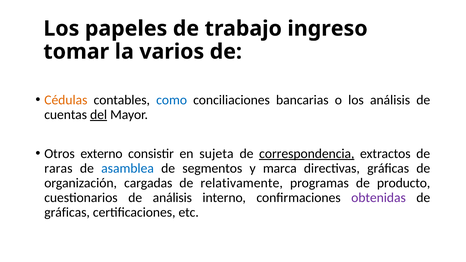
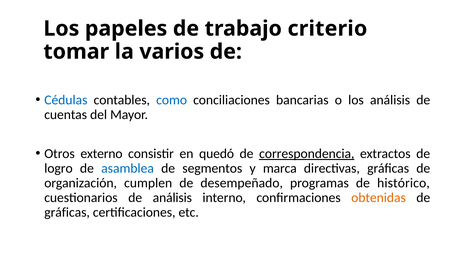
ingreso: ingreso -> criterio
Cédulas colour: orange -> blue
del underline: present -> none
sujeta: sujeta -> quedó
raras: raras -> logro
cargadas: cargadas -> cumplen
relativamente: relativamente -> desempeñado
producto: producto -> histórico
obtenidas colour: purple -> orange
